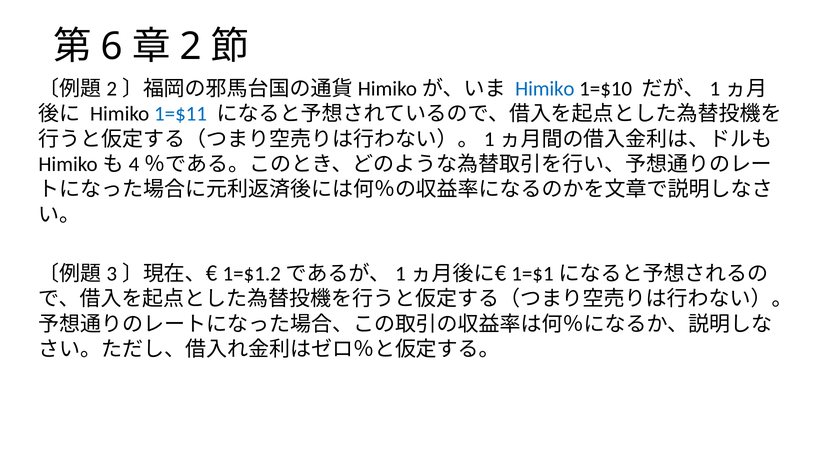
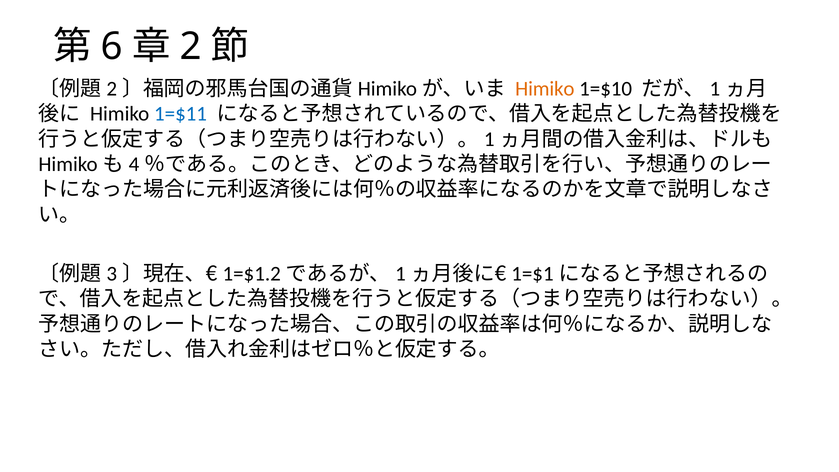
Himiko at (545, 89) colour: blue -> orange
